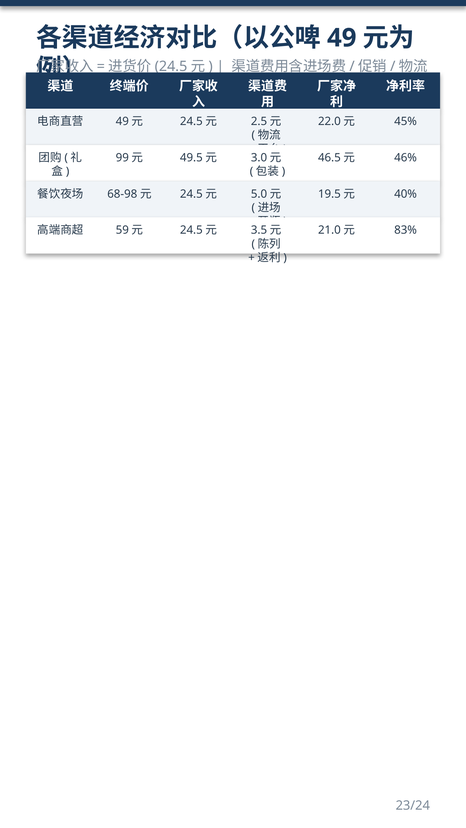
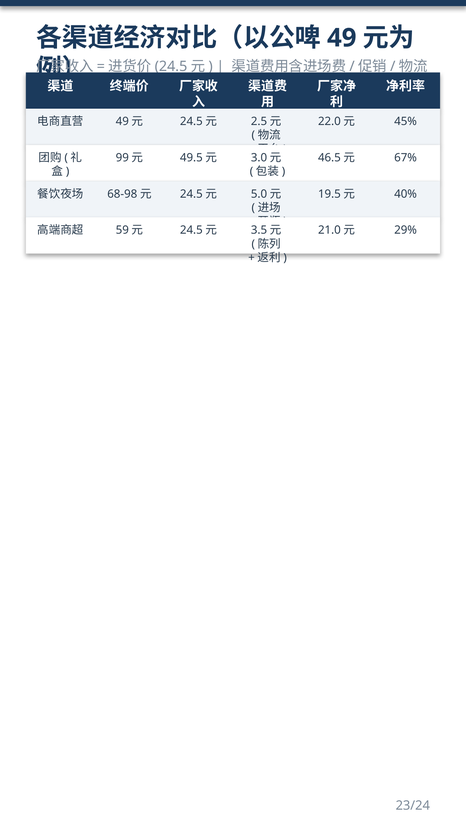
46%: 46% -> 67%
83%: 83% -> 29%
